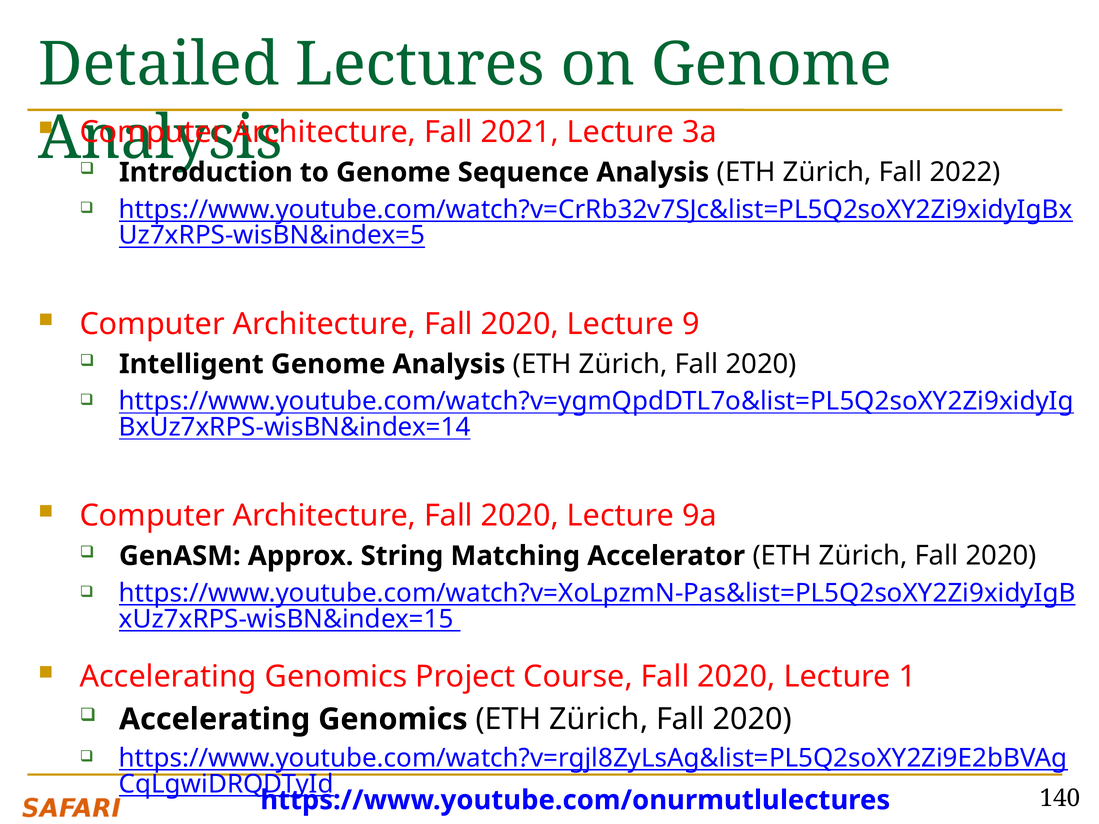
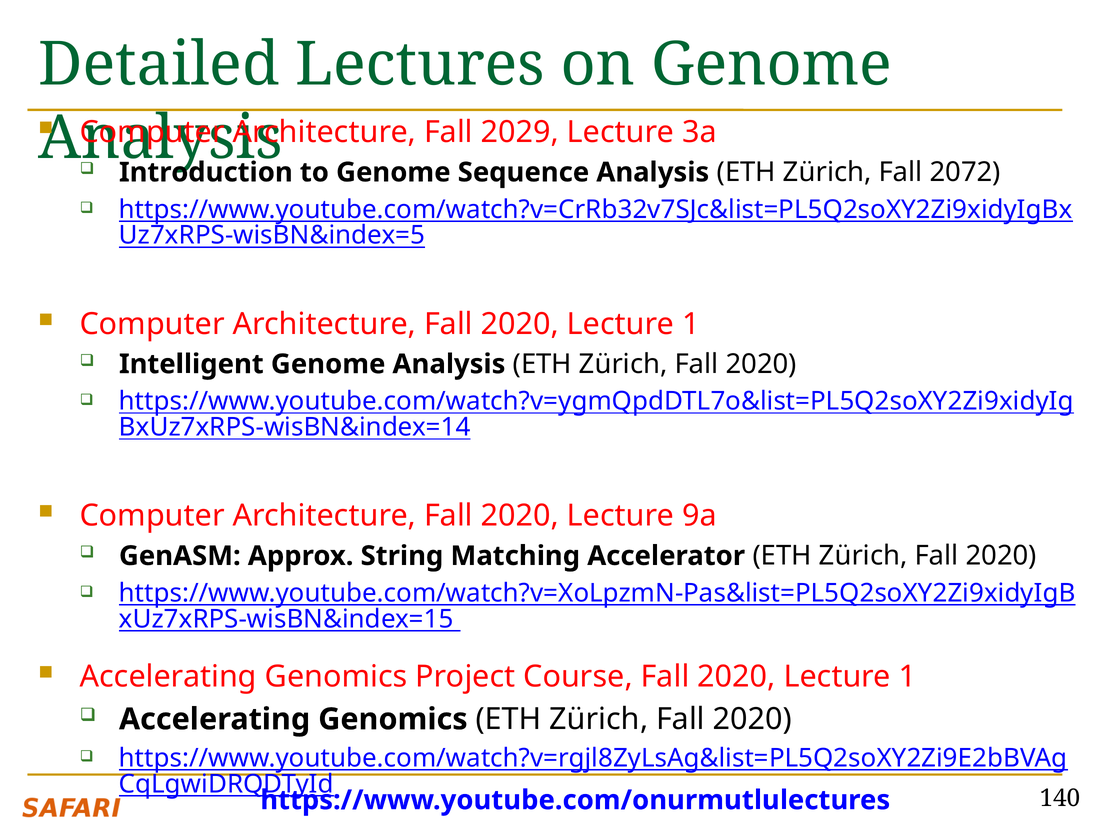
2021: 2021 -> 2029
2022: 2022 -> 2072
9 at (691, 324): 9 -> 1
